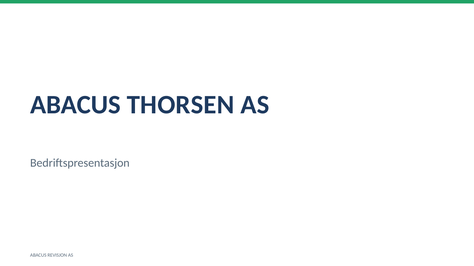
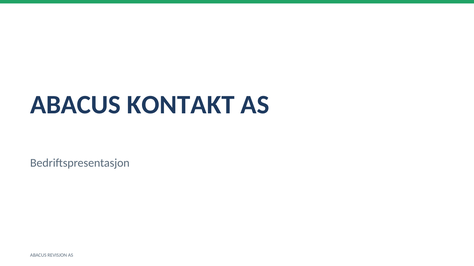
THORSEN: THORSEN -> KONTAKT
